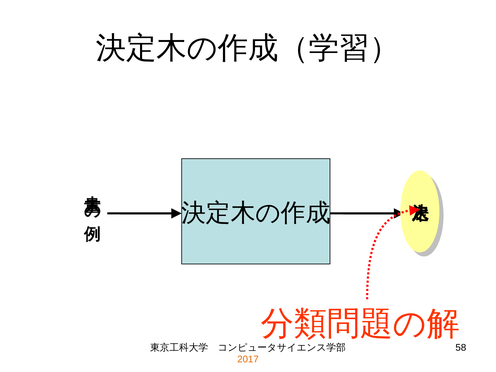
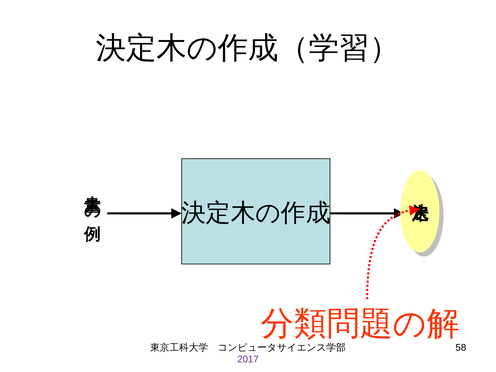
2017 colour: orange -> purple
